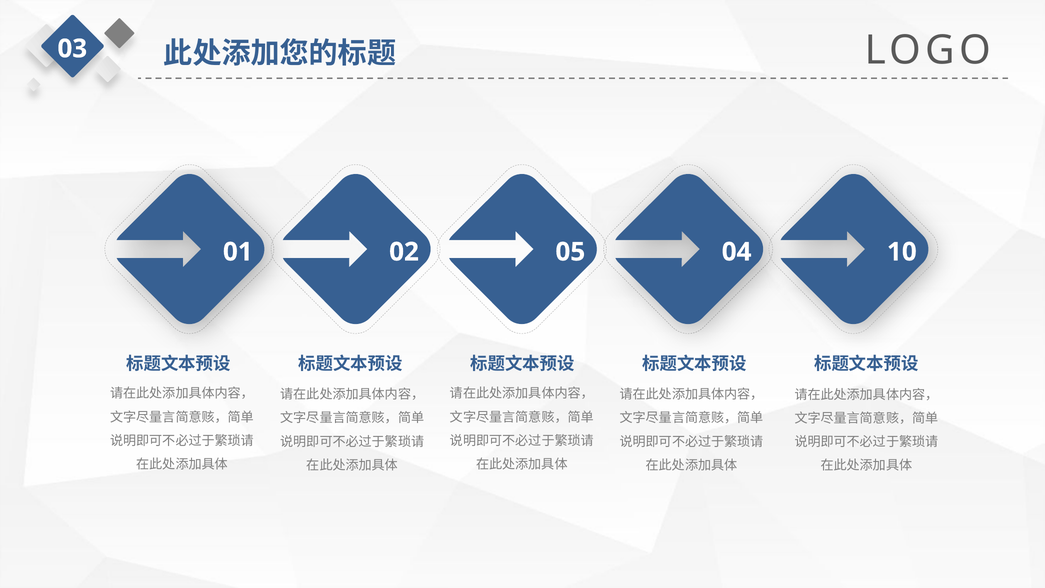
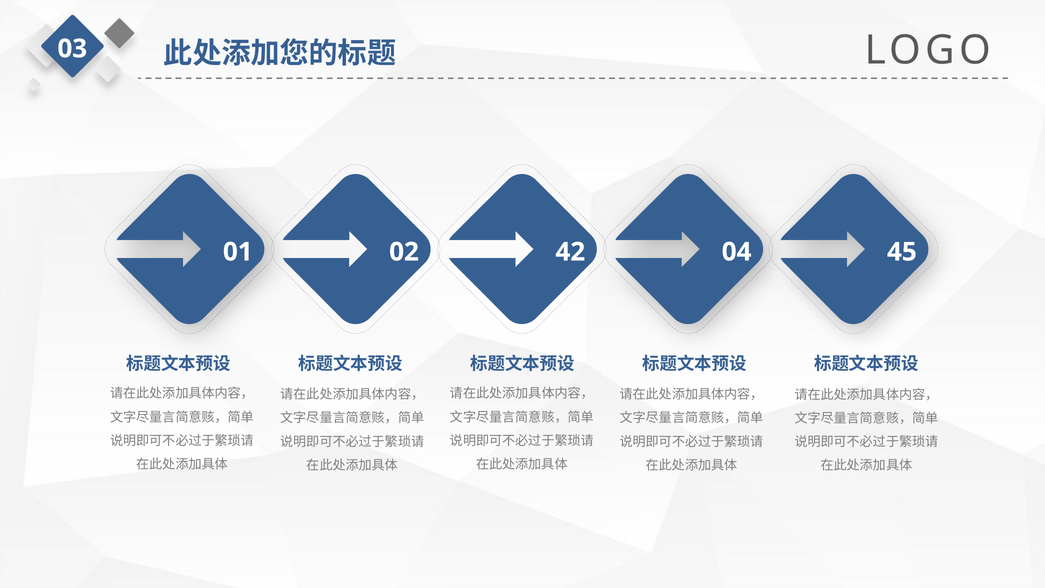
05: 05 -> 42
10: 10 -> 45
